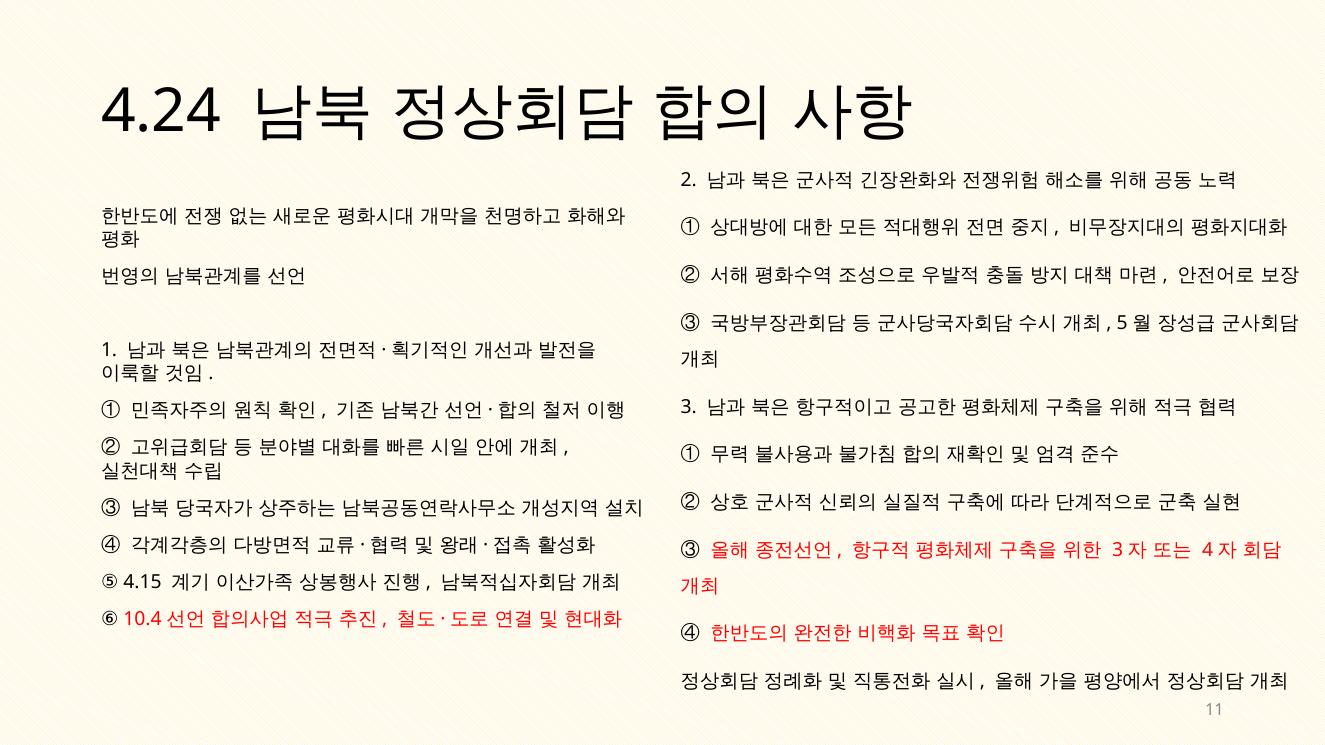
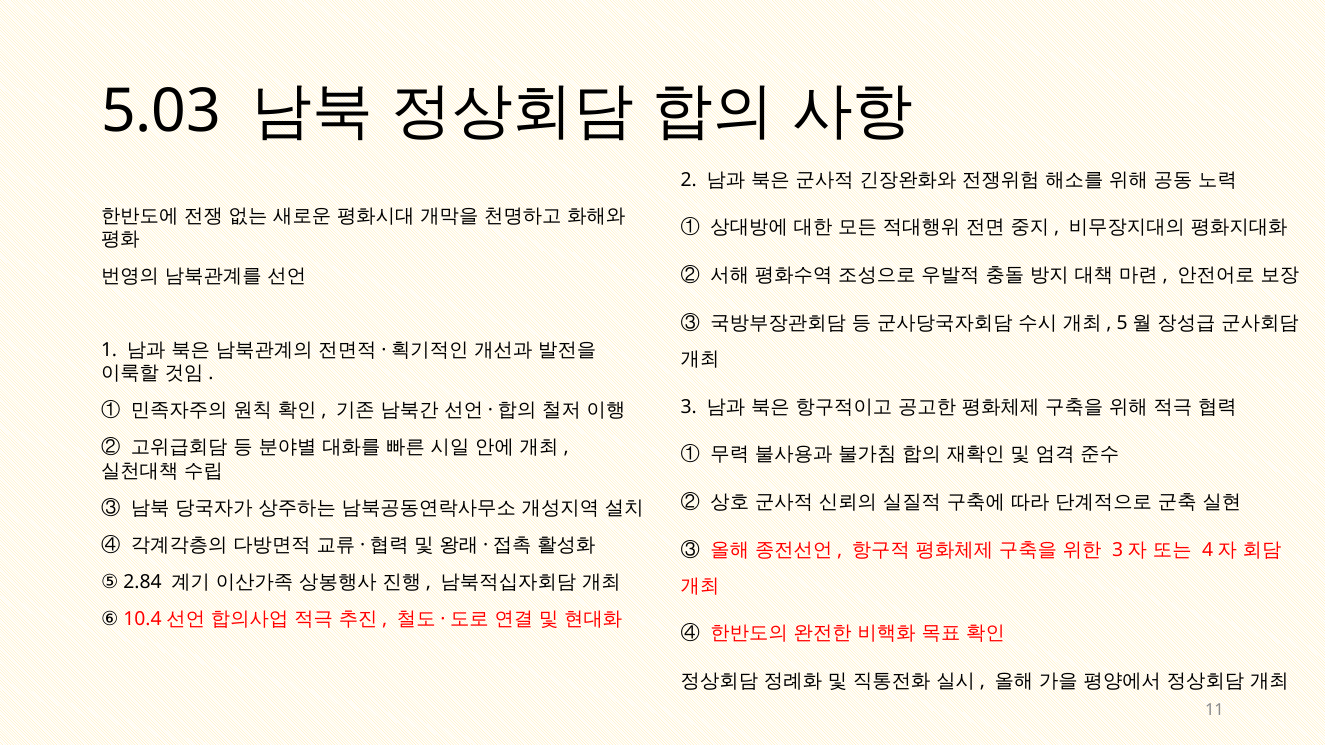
4.24: 4.24 -> 5.03
4.15: 4.15 -> 2.84
